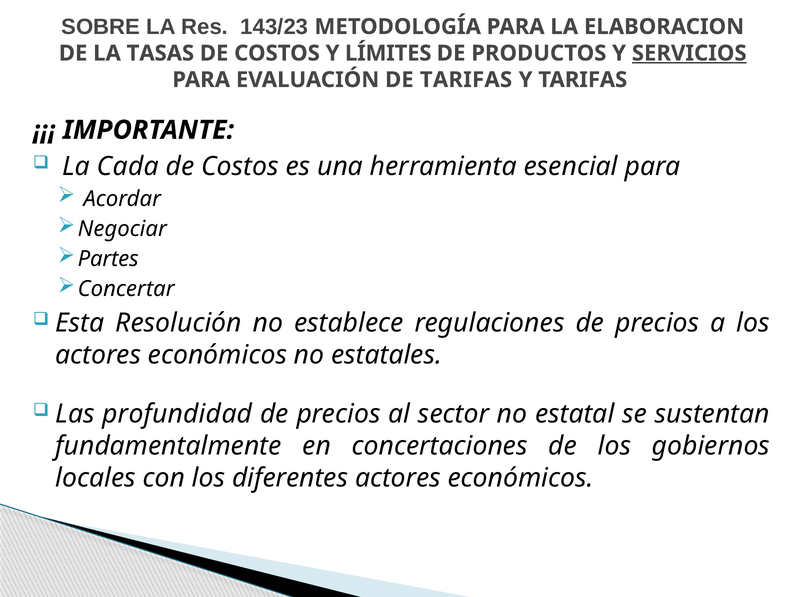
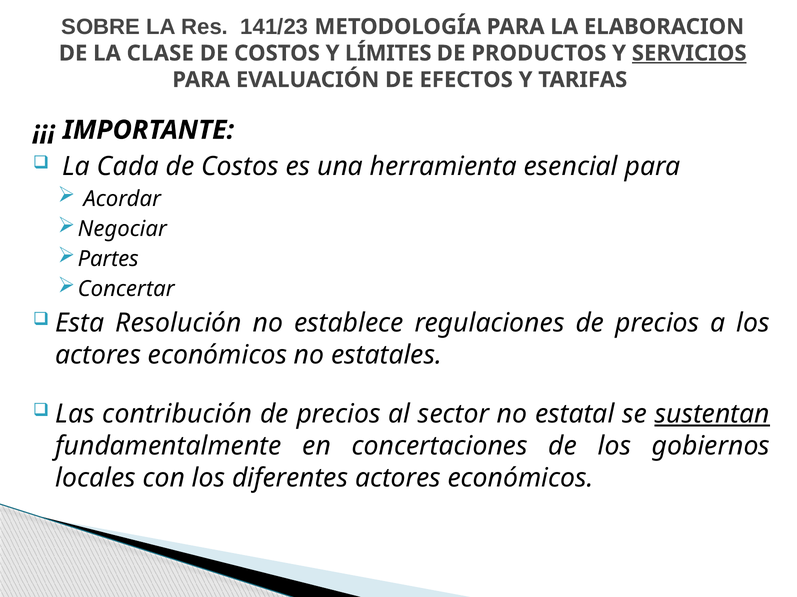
143/23: 143/23 -> 141/23
TASAS: TASAS -> CLASE
DE TARIFAS: TARIFAS -> EFECTOS
profundidad: profundidad -> contribución
sustentan underline: none -> present
